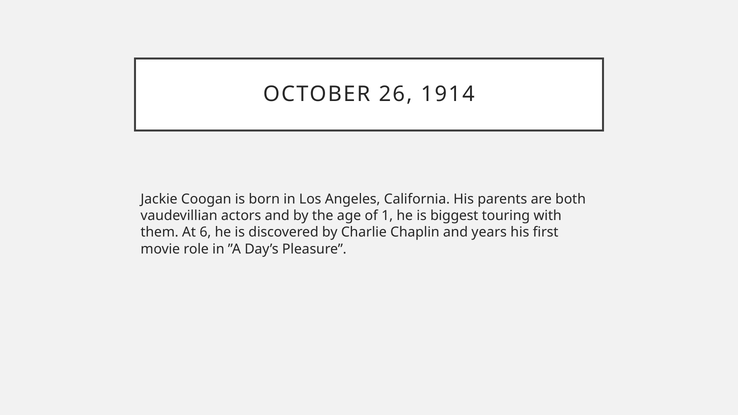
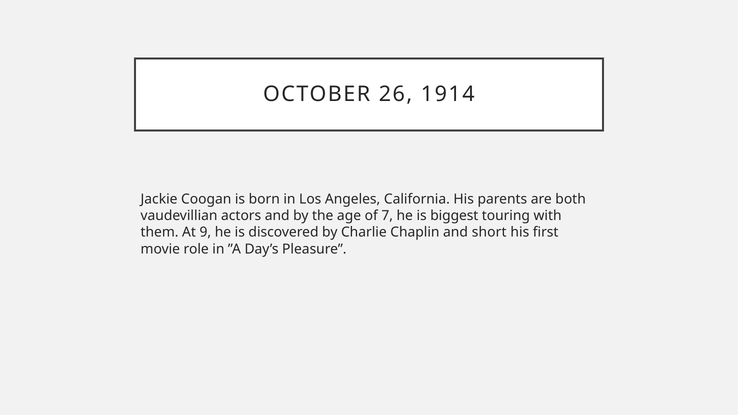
1: 1 -> 7
6: 6 -> 9
years: years -> short
